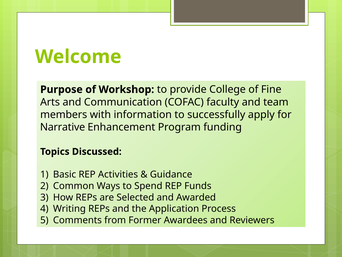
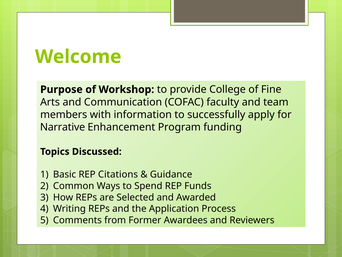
Activities: Activities -> Citations
